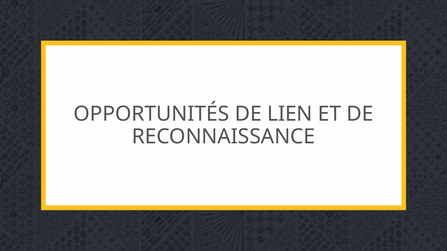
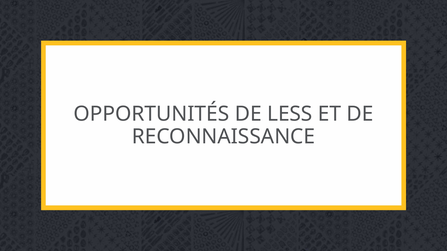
LIEN: LIEN -> LESS
